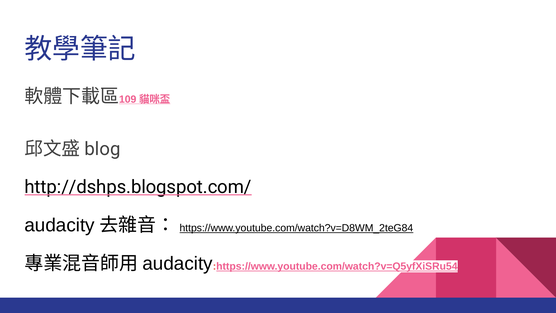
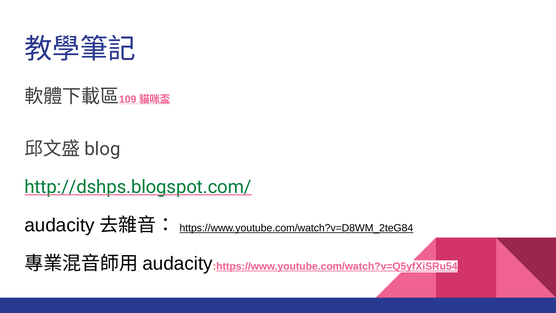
http://dshps.blogspot.com/ colour: black -> green
